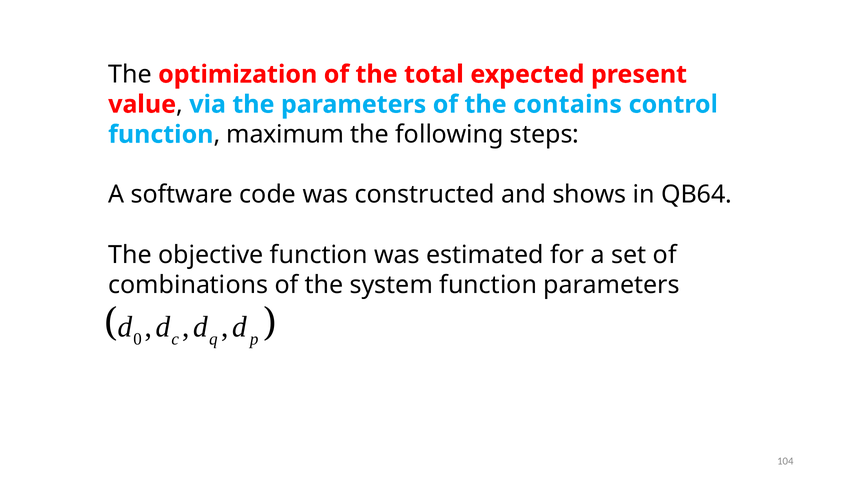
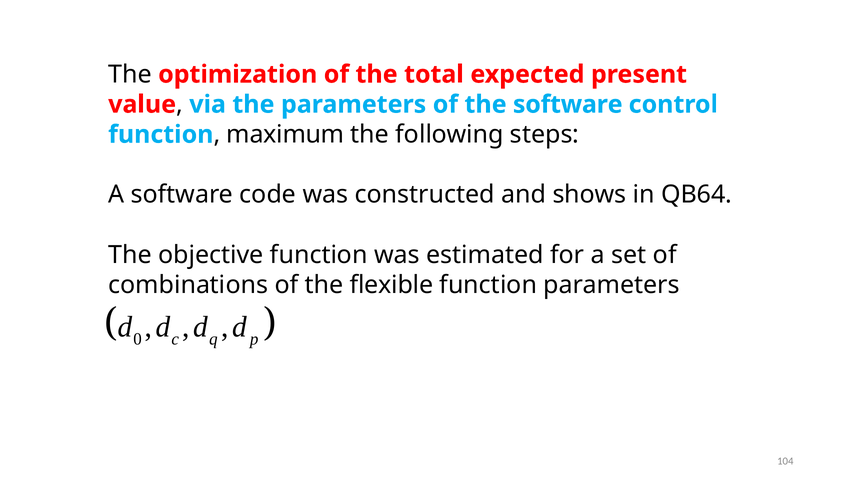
the contains: contains -> software
system: system -> flexible
